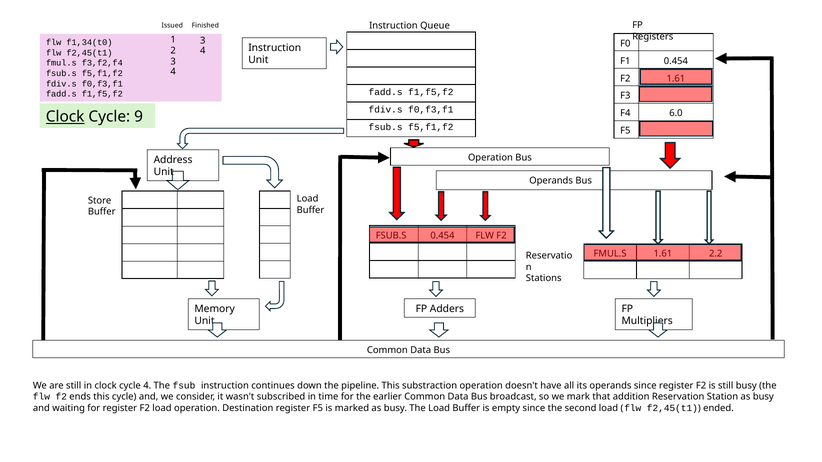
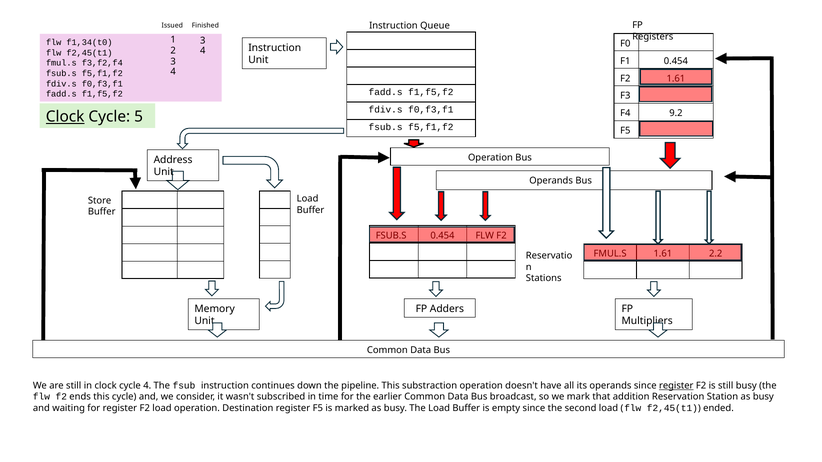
6.0: 6.0 -> 9.2
9: 9 -> 5
register at (676, 386) underline: none -> present
